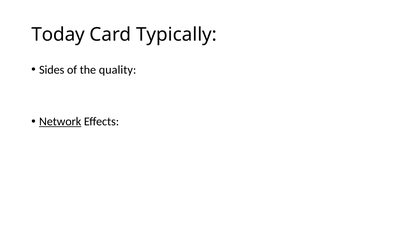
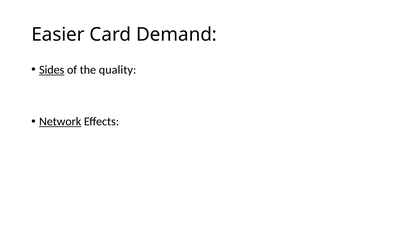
Today: Today -> Easier
Typically: Typically -> Demand
Sides underline: none -> present
